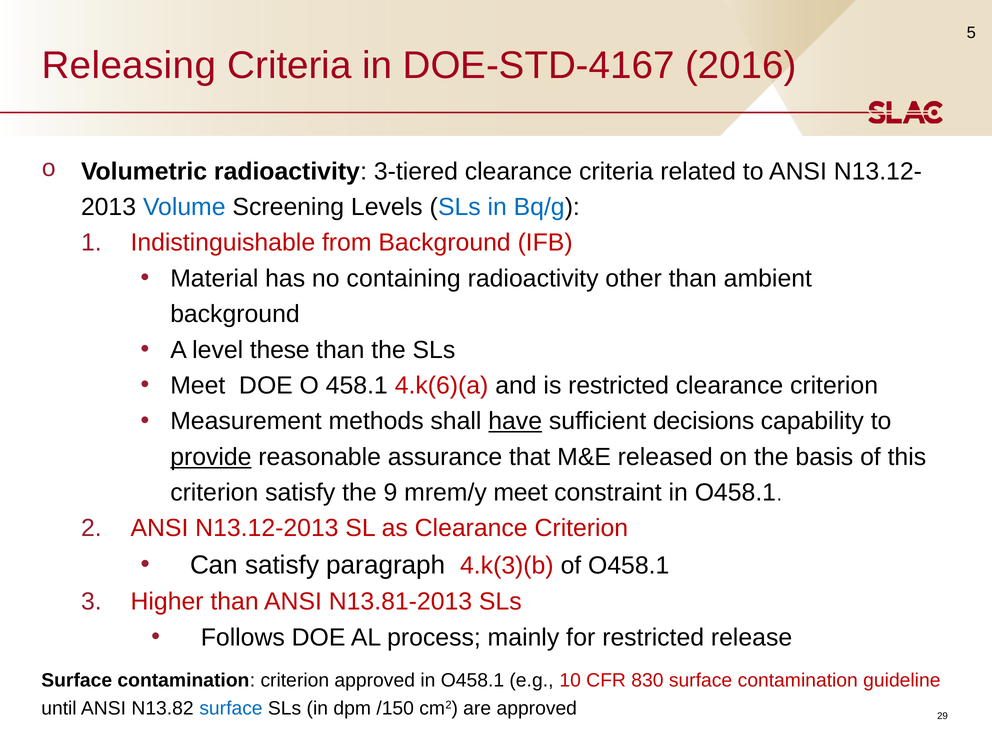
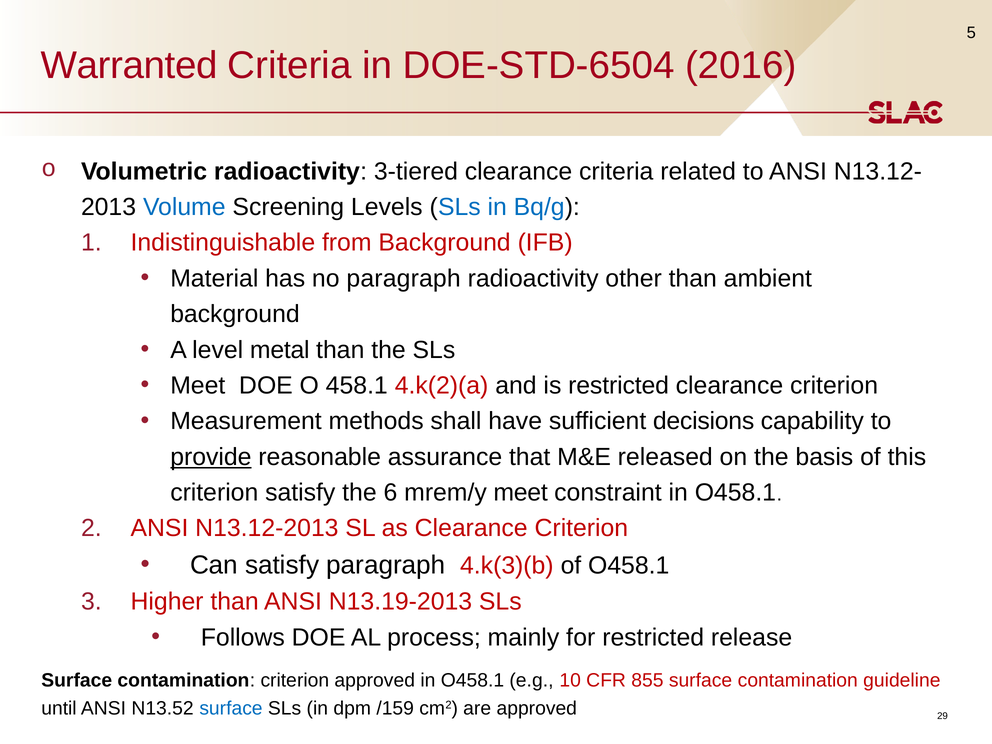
Releasing: Releasing -> Warranted
DOE-STD-4167: DOE-STD-4167 -> DOE-STD-6504
no containing: containing -> paragraph
these: these -> metal
4.k(6)(a: 4.k(6)(a -> 4.k(2)(a
have underline: present -> none
9: 9 -> 6
N13.81-2013: N13.81-2013 -> N13.19-2013
830: 830 -> 855
N13.82: N13.82 -> N13.52
/150: /150 -> /159
